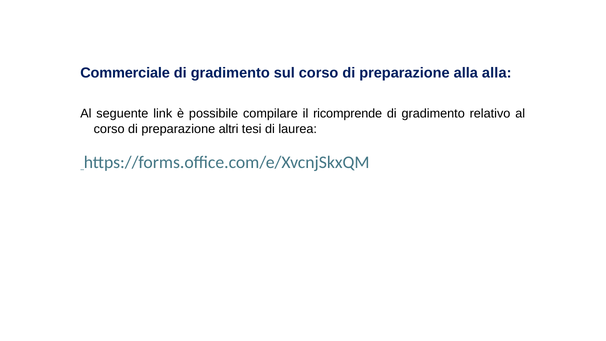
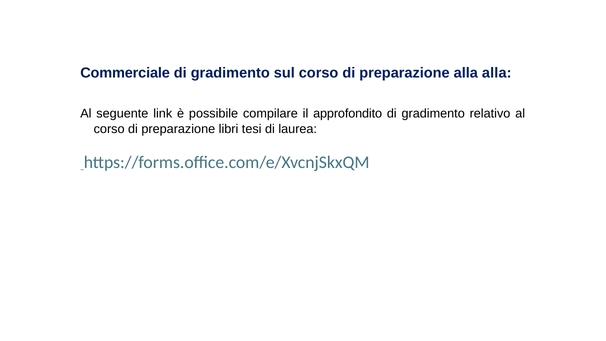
ricomprende: ricomprende -> approfondito
altri: altri -> libri
